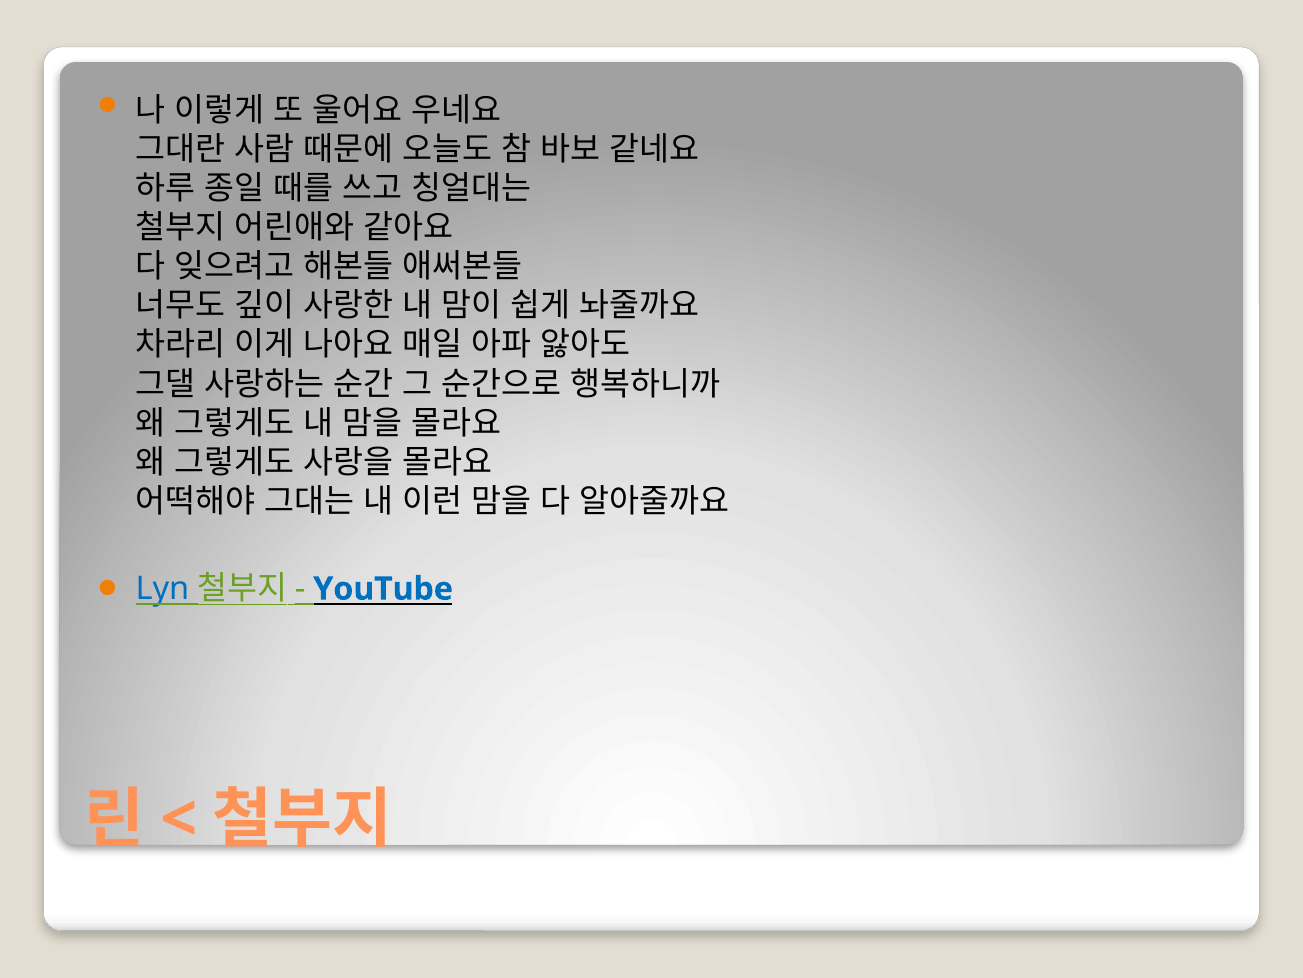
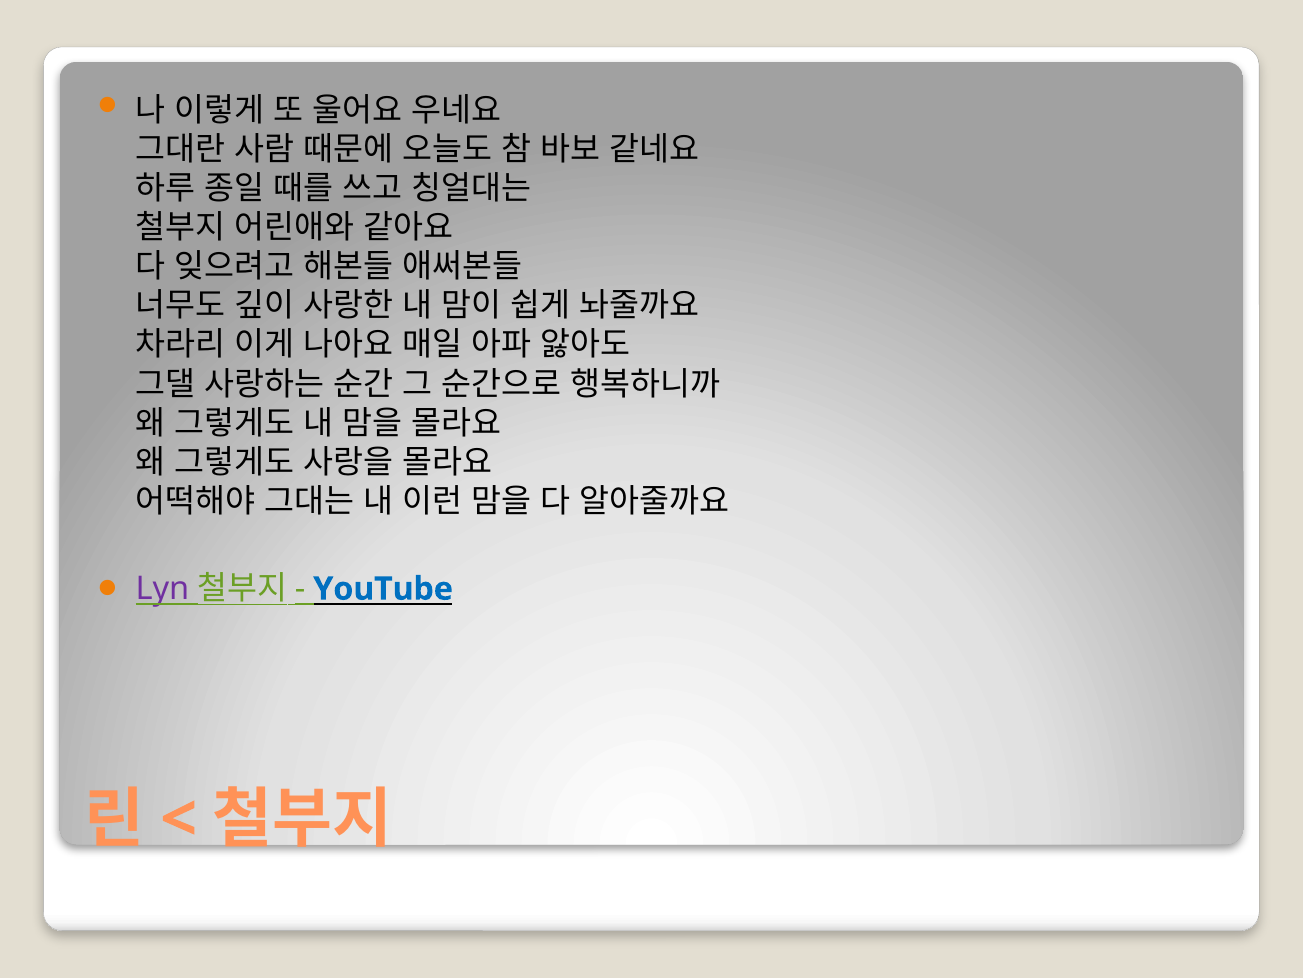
Lyn colour: blue -> purple
